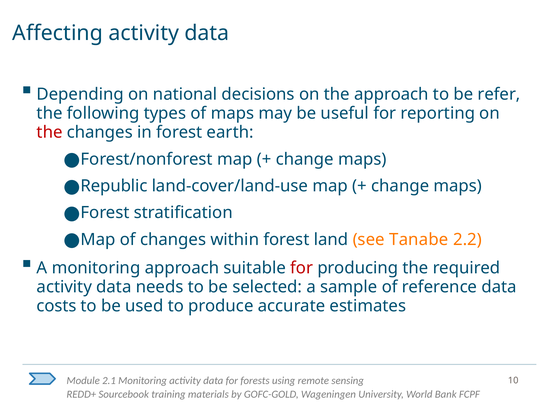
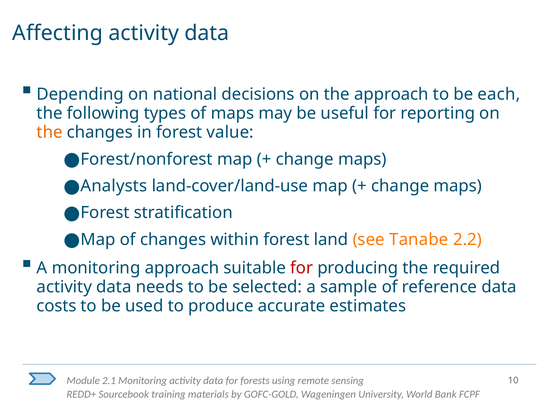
refer: refer -> each
the at (50, 132) colour: red -> orange
earth: earth -> value
Republic: Republic -> Analysts
